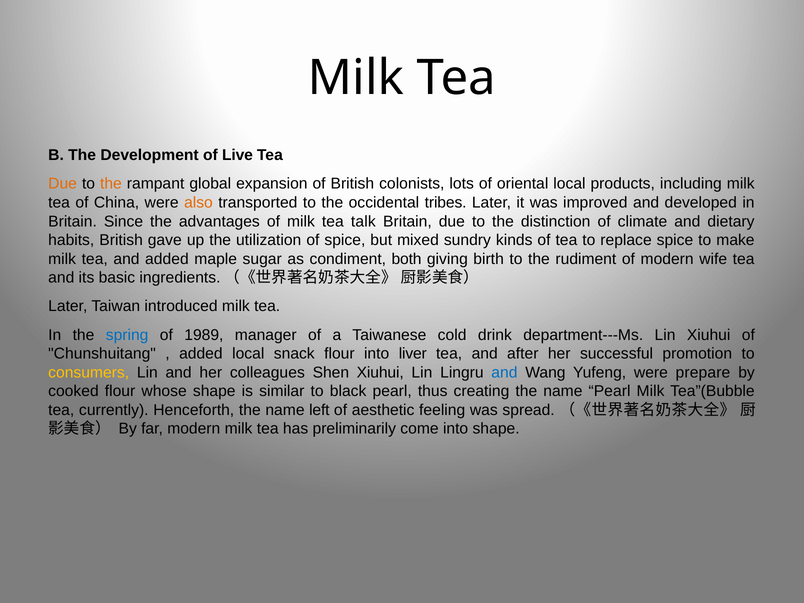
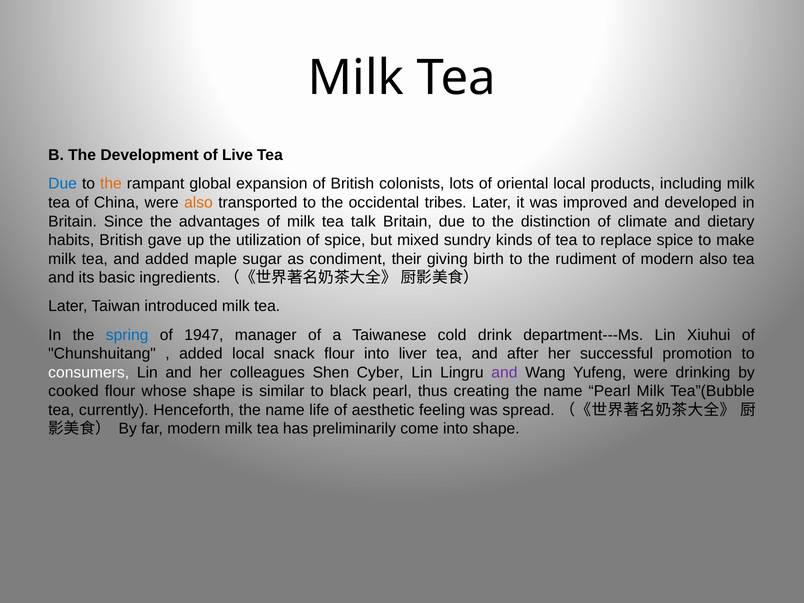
Due at (63, 184) colour: orange -> blue
both: both -> their
modern wife: wife -> also
1989: 1989 -> 1947
consumers colour: yellow -> white
Shen Xiuhui: Xiuhui -> Cyber
and at (504, 372) colour: blue -> purple
prepare: prepare -> drinking
left: left -> life
